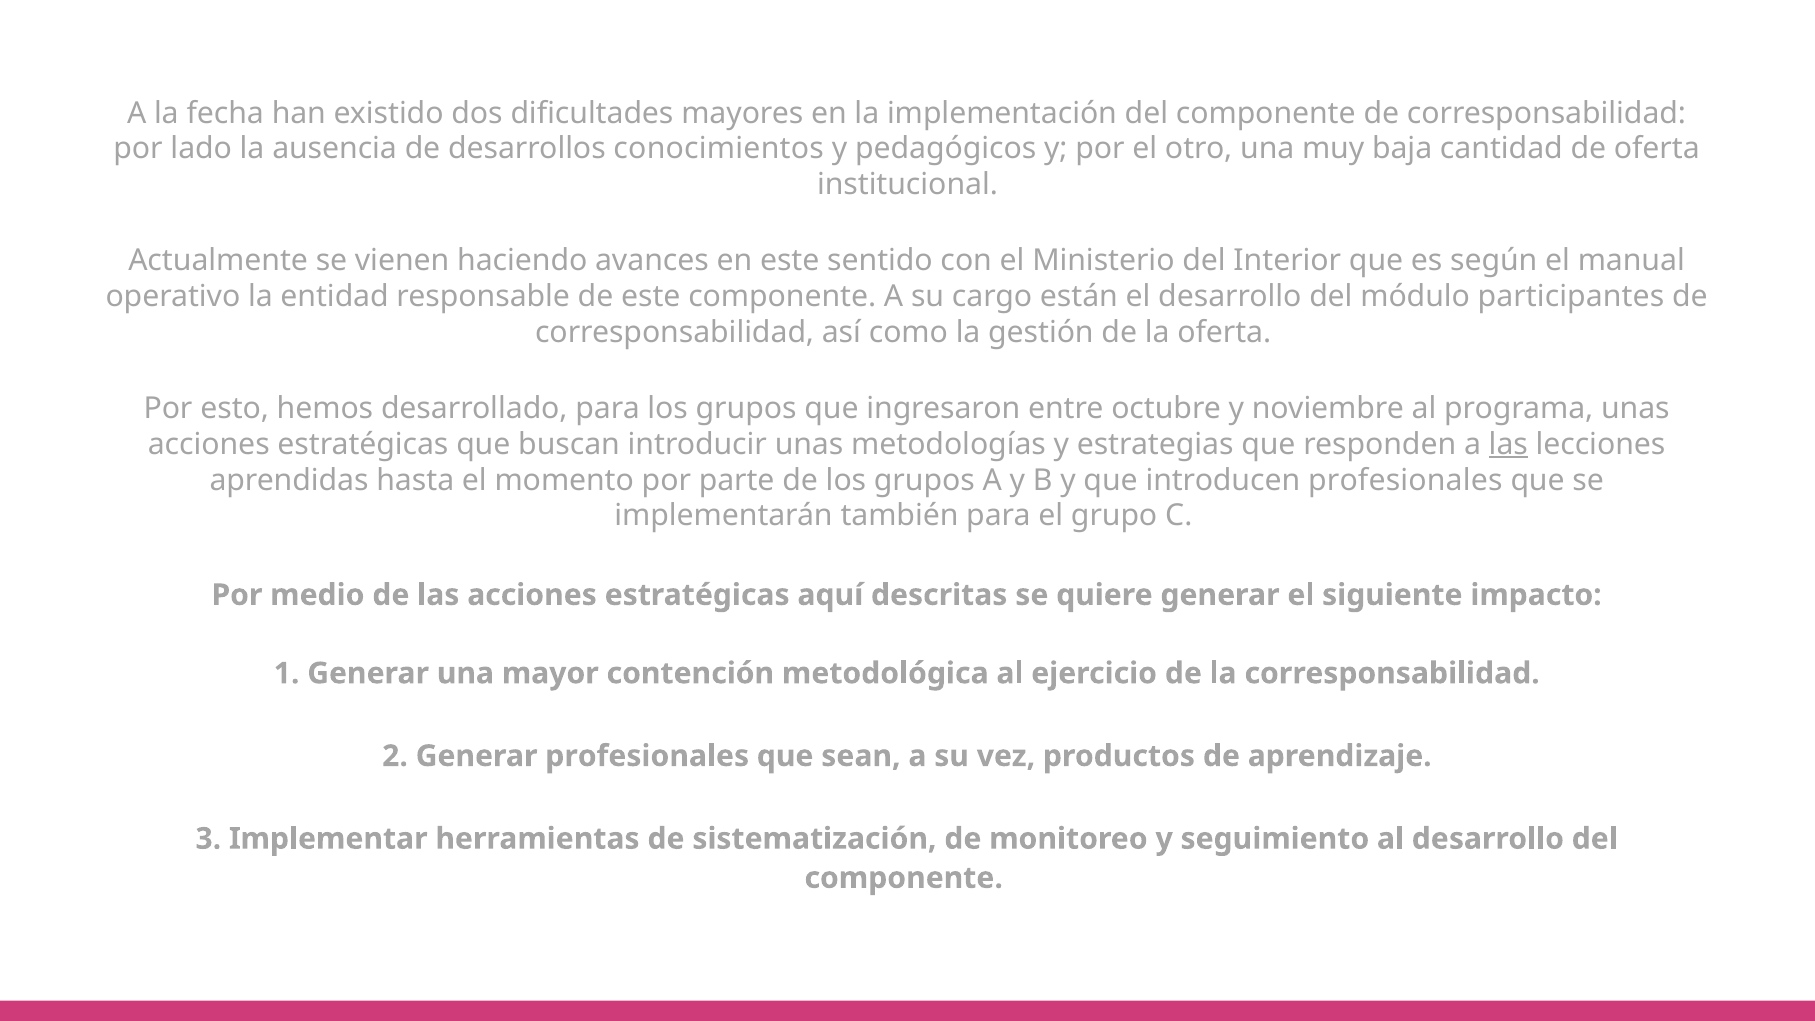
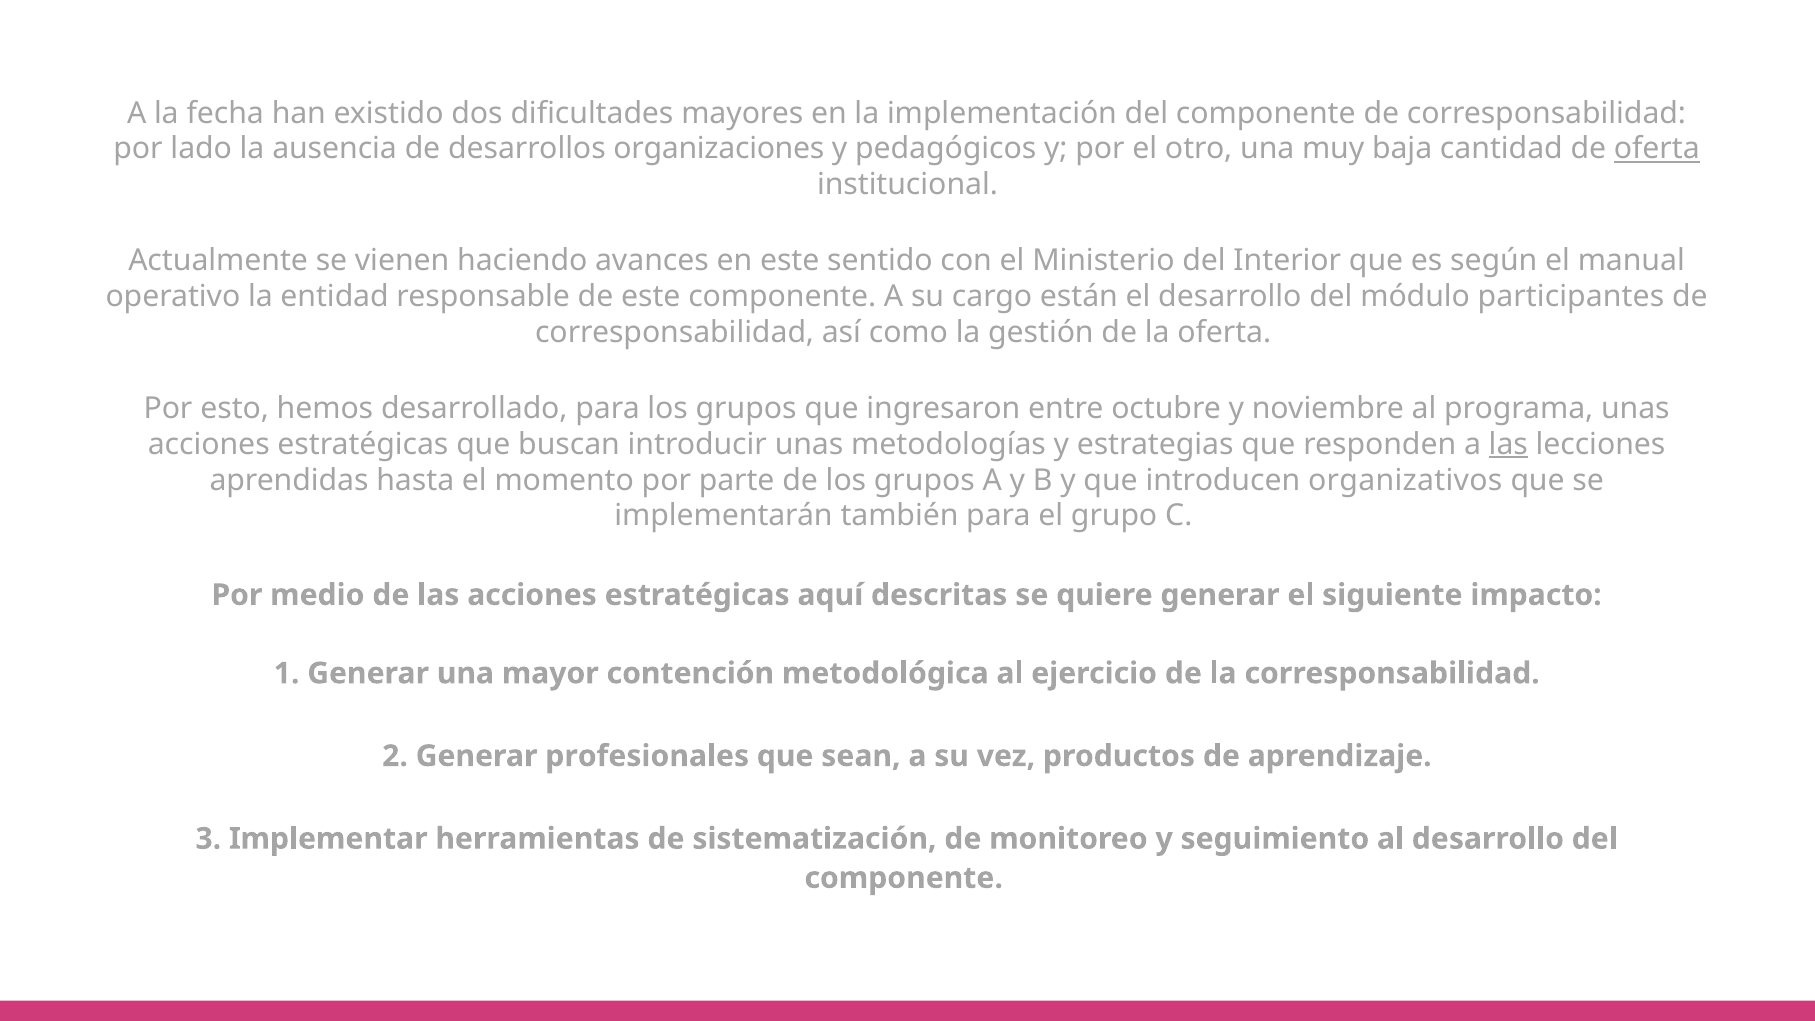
conocimientos: conocimientos -> organizaciones
oferta at (1657, 149) underline: none -> present
introducen profesionales: profesionales -> organizativos
